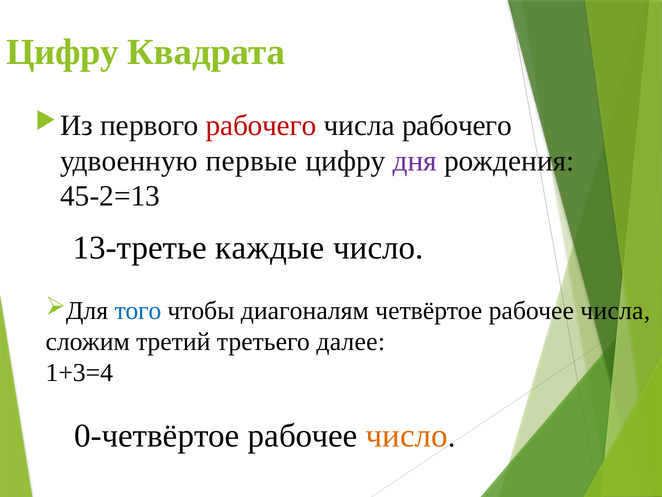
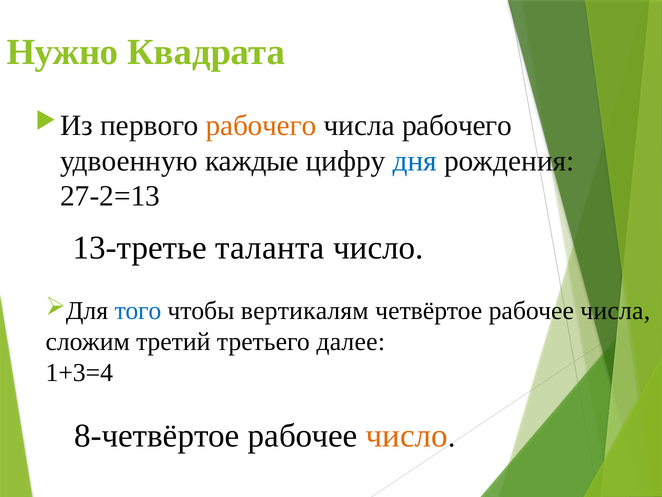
Цифру at (62, 52): Цифру -> Нужно
рабочего at (261, 125) colour: red -> orange
первые: первые -> каждые
дня colour: purple -> blue
45-2=13: 45-2=13 -> 27-2=13
каждые: каждые -> таланта
диагоналям: диагоналям -> вертикалям
0-четвёртое: 0-четвёртое -> 8-четвёртое
